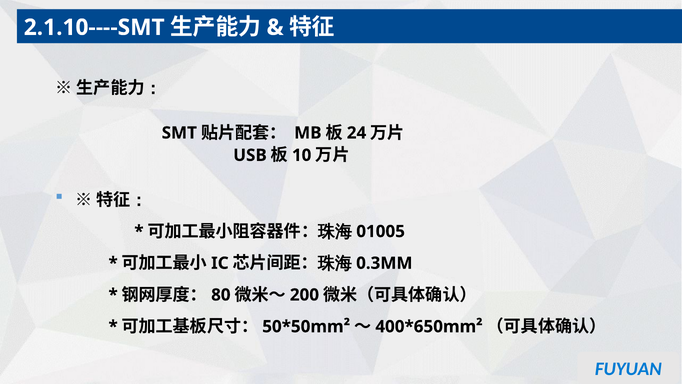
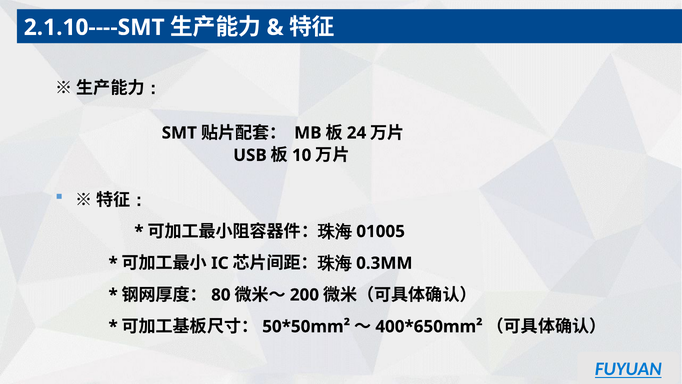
FUYUAN underline: none -> present
